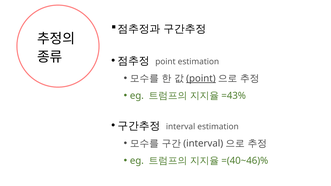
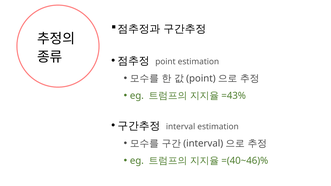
point at (201, 79) underline: present -> none
